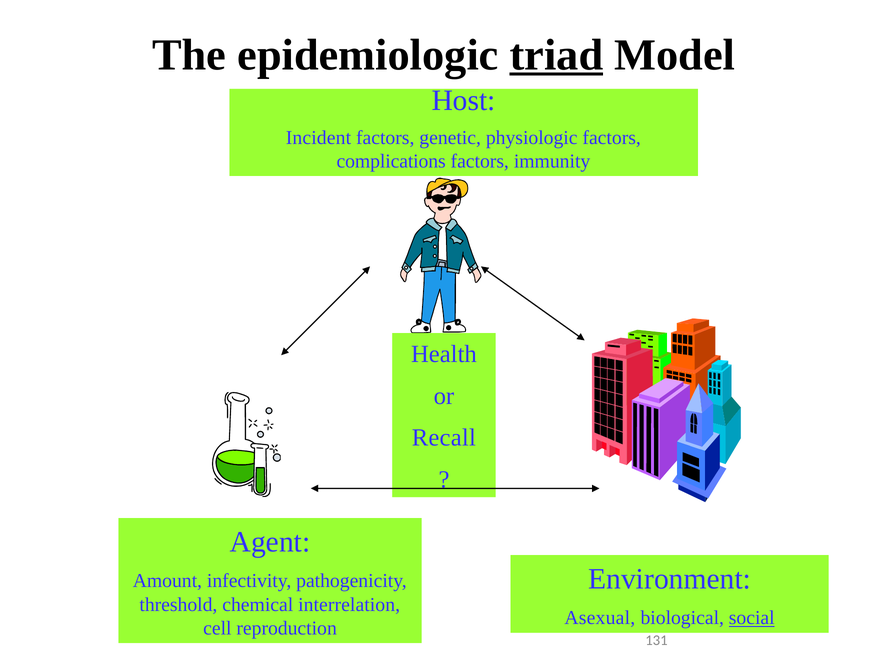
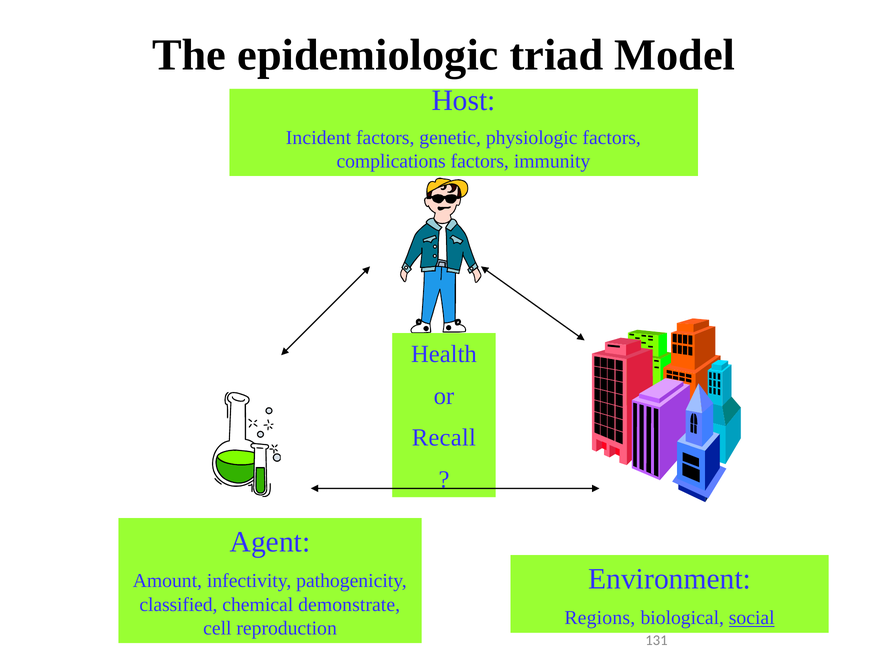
triad underline: present -> none
threshold: threshold -> classified
interrelation: interrelation -> demonstrate
Asexual: Asexual -> Regions
